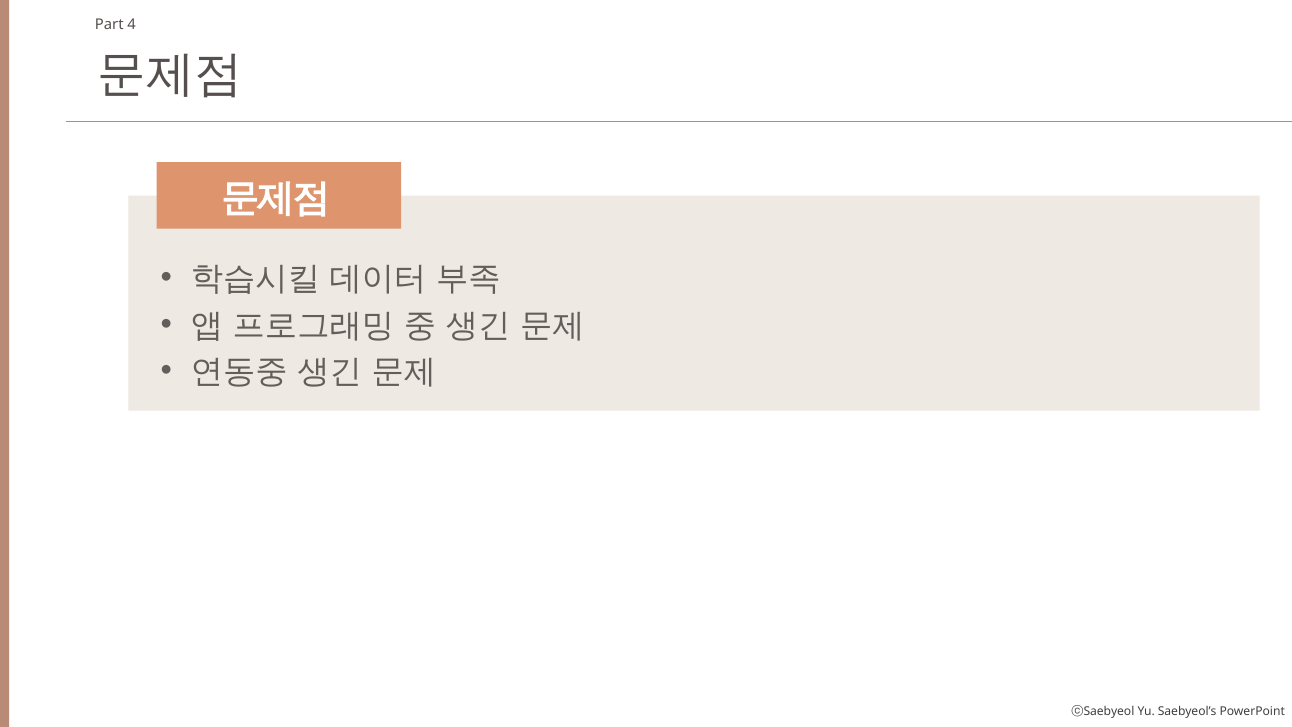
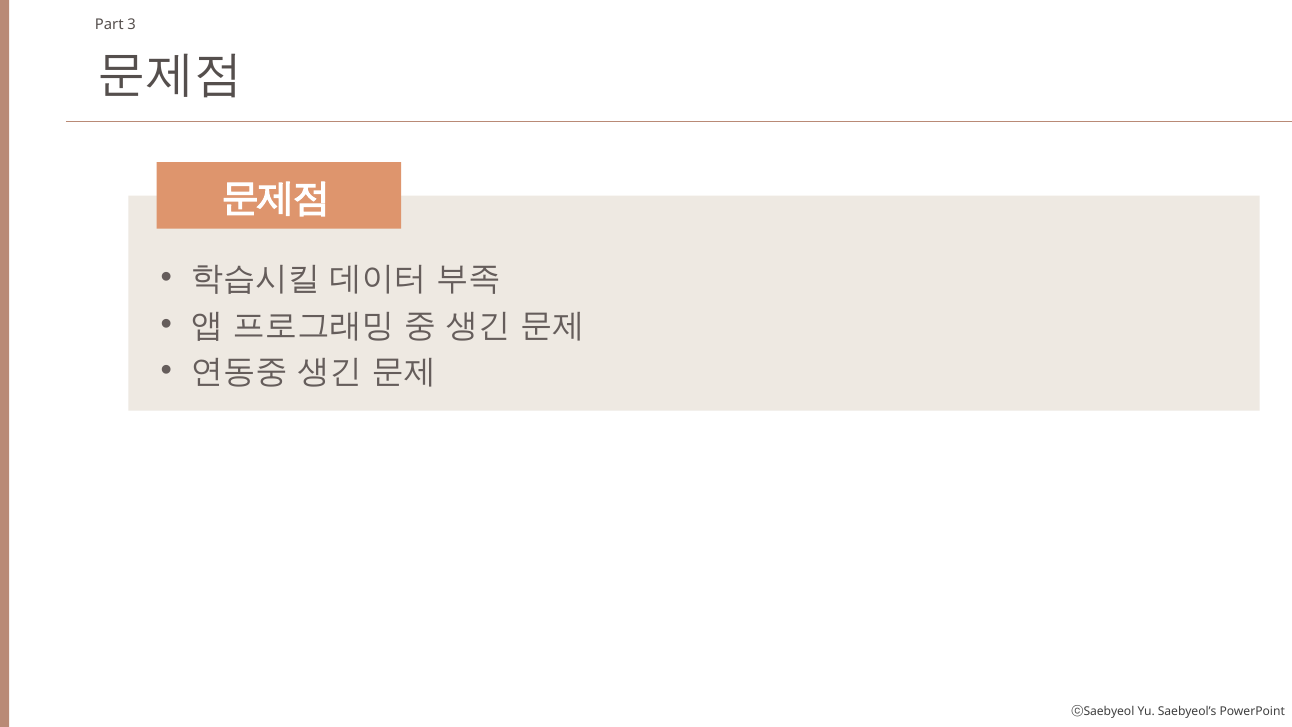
4: 4 -> 3
